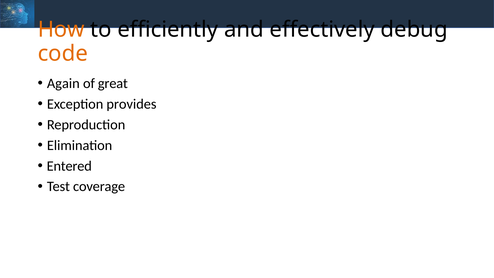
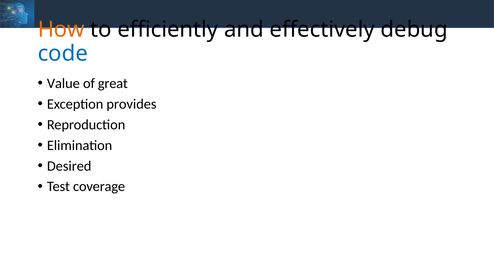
code colour: orange -> blue
Again: Again -> Value
Entered: Entered -> Desired
